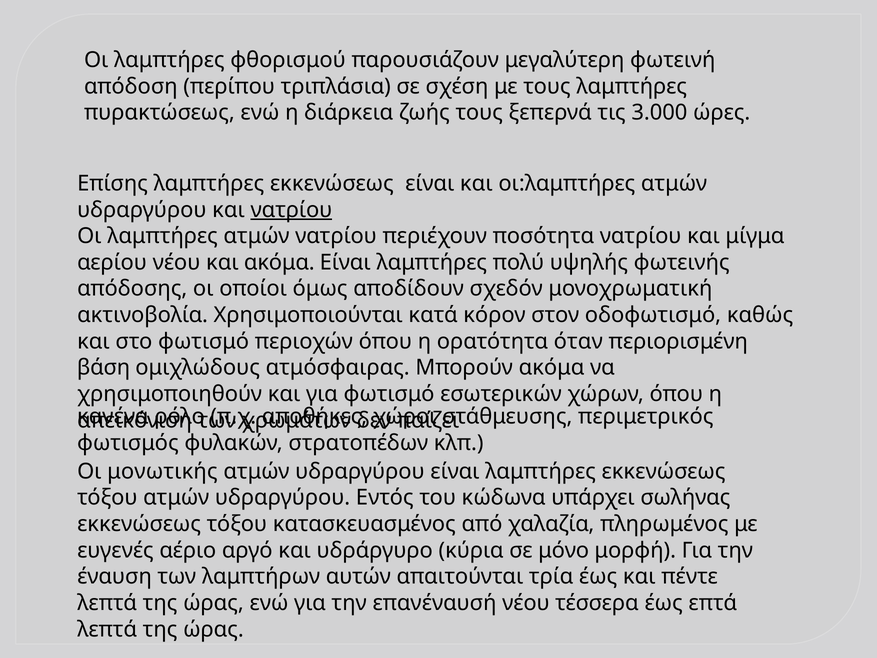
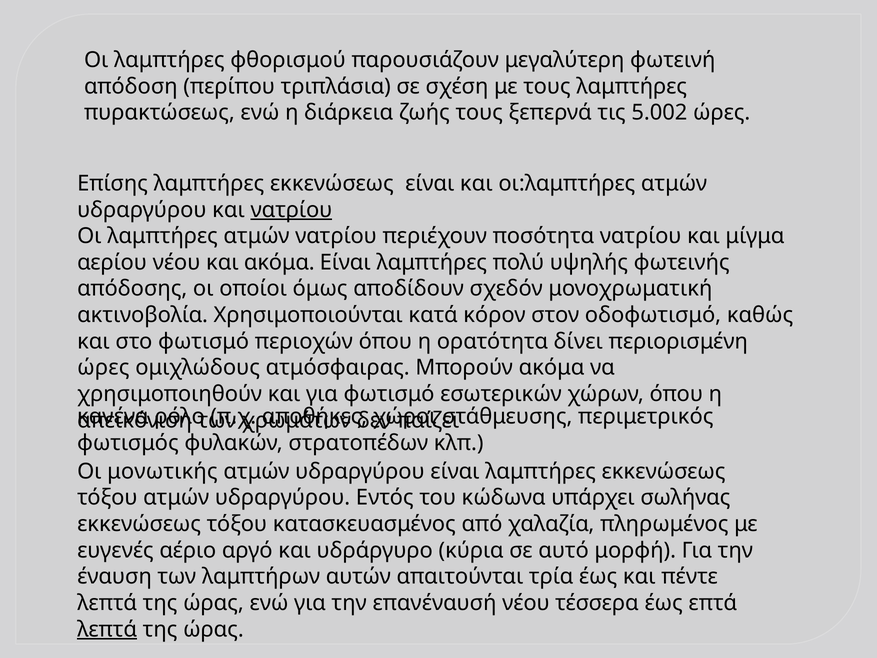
3.000: 3.000 -> 5.002
όταν: όταν -> δίνει
βάση at (104, 368): βάση -> ώρες
μόνο: μόνο -> αυτό
λεπτά at (107, 629) underline: none -> present
